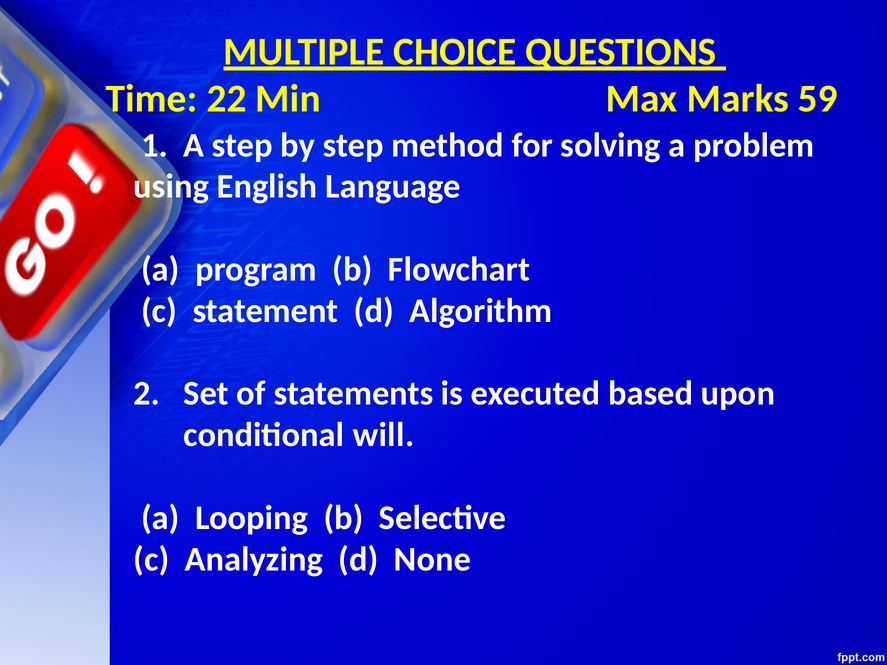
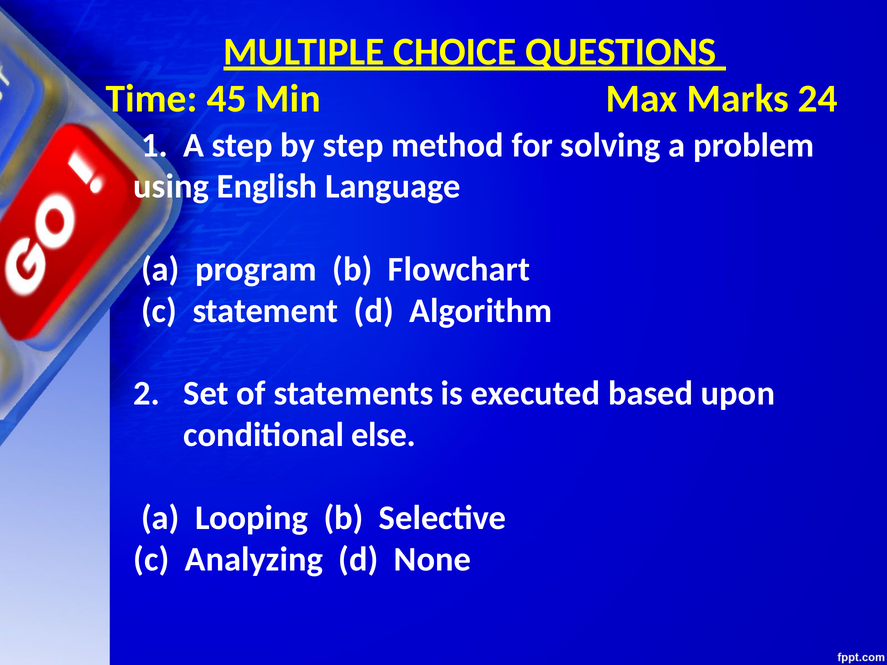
22: 22 -> 45
59: 59 -> 24
will: will -> else
